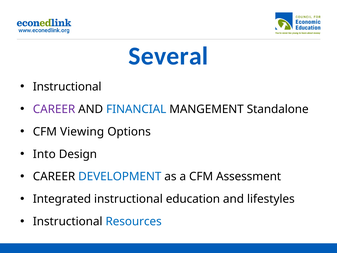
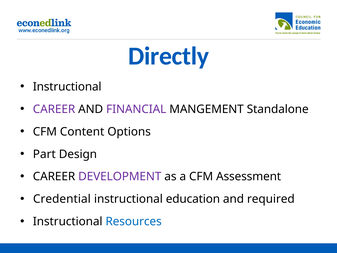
Several: Several -> Directly
FINANCIAL colour: blue -> purple
Viewing: Viewing -> Content
Into: Into -> Part
DEVELOPMENT colour: blue -> purple
Integrated: Integrated -> Credential
lifestyles: lifestyles -> required
